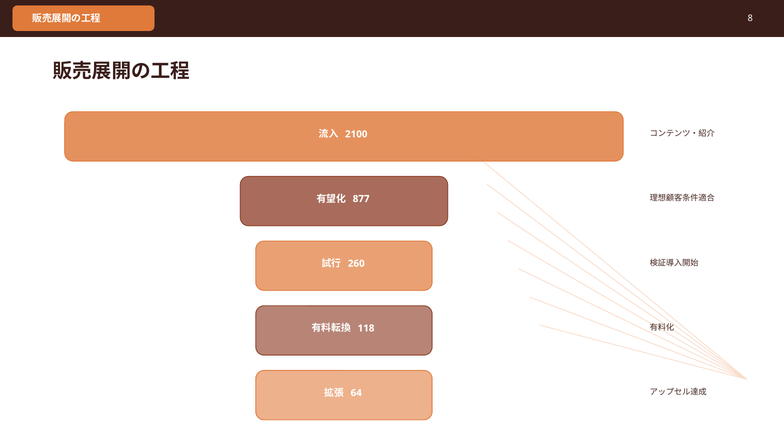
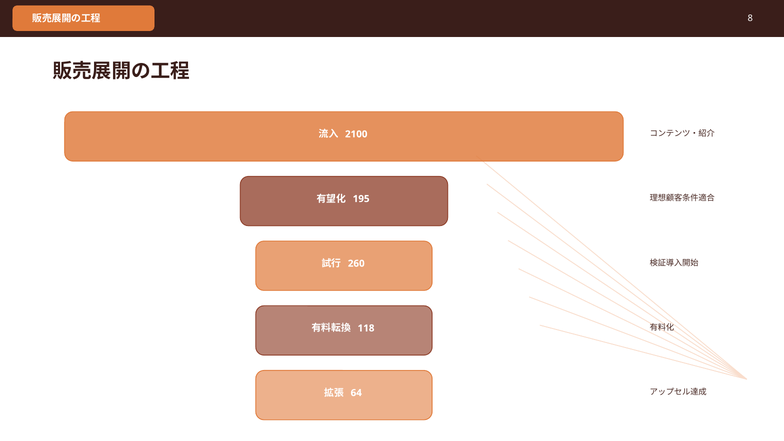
877: 877 -> 195
